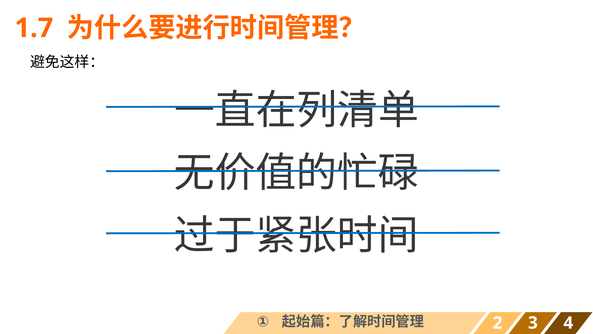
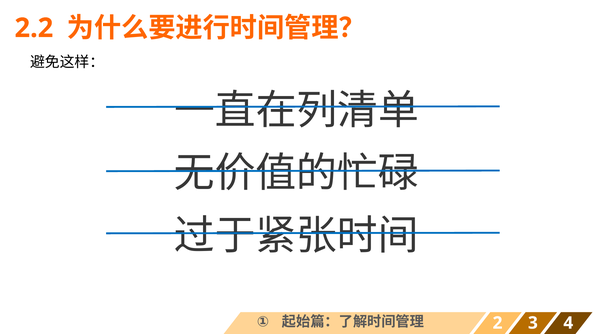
1.7: 1.7 -> 2.2
